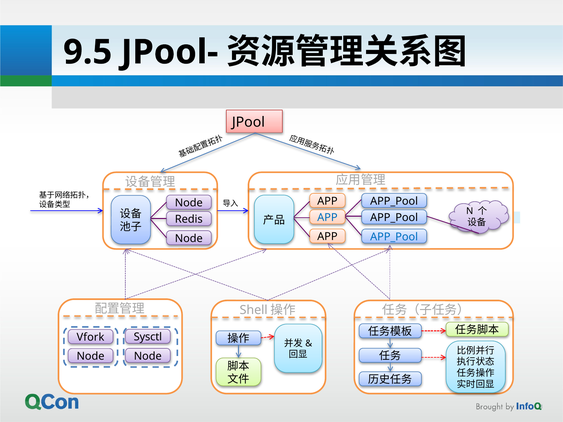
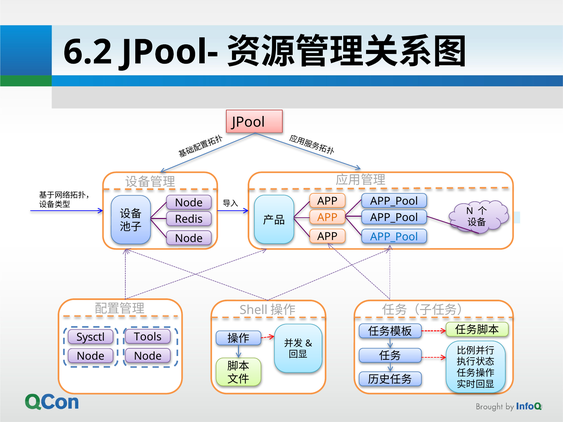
9.5: 9.5 -> 6.2
APP at (327, 218) colour: blue -> orange
Sysctl: Sysctl -> Tools
Vfork: Vfork -> Sysctl
